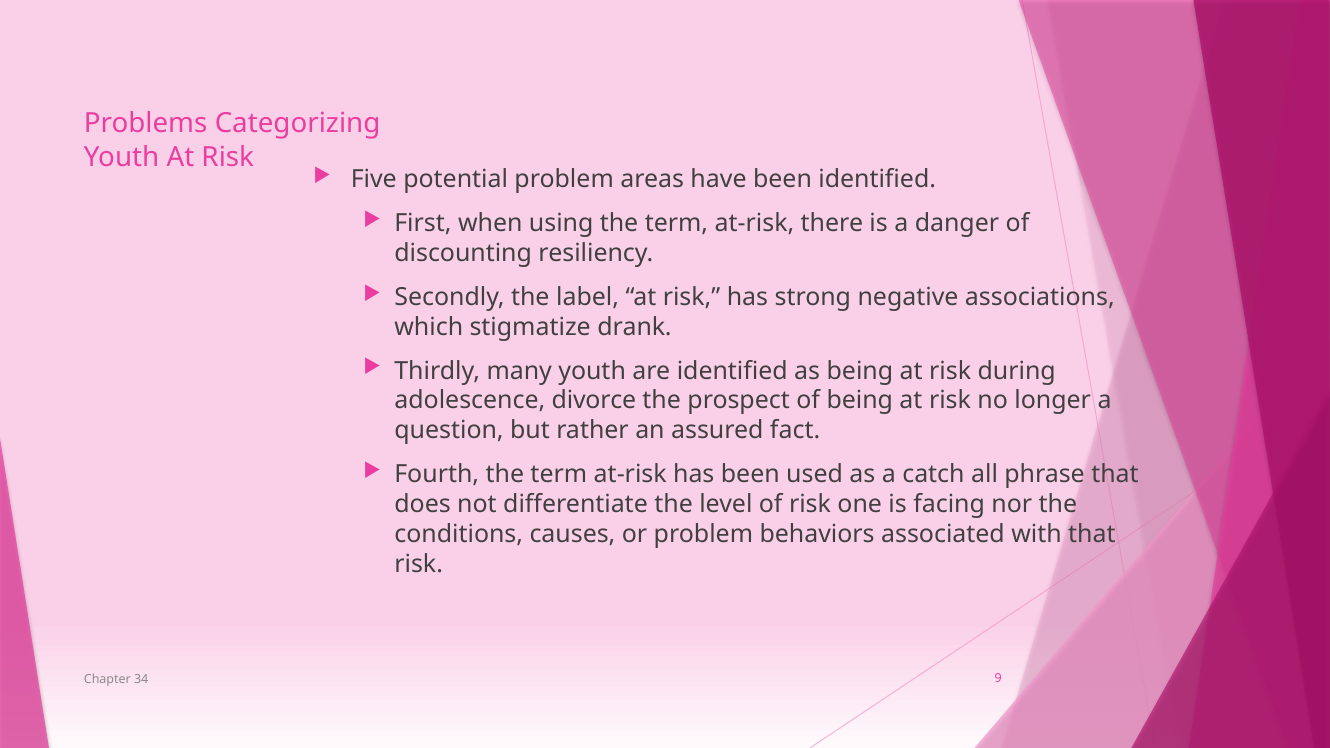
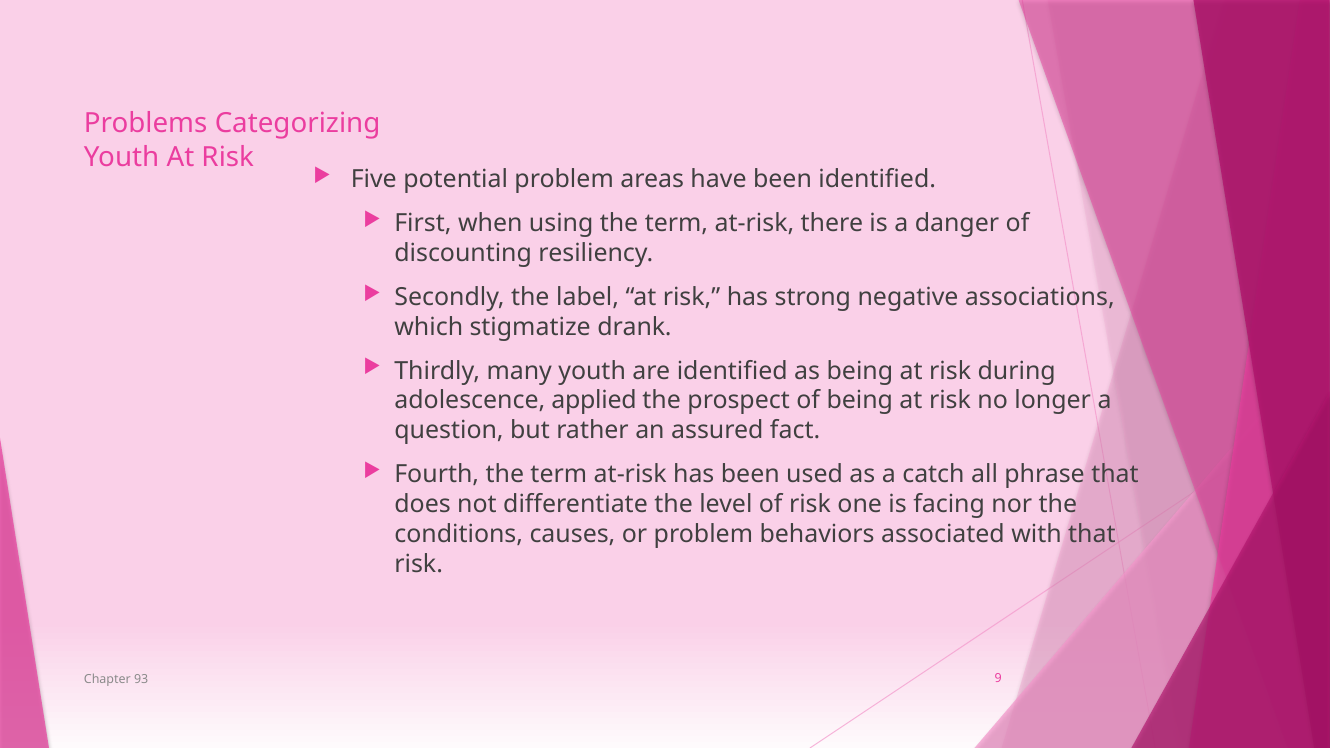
divorce: divorce -> applied
34: 34 -> 93
